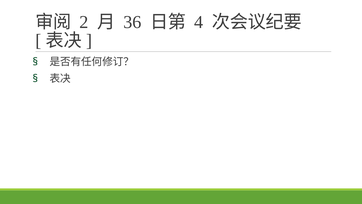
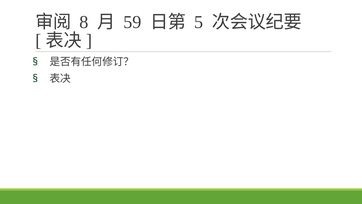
2: 2 -> 8
36: 36 -> 59
4: 4 -> 5
